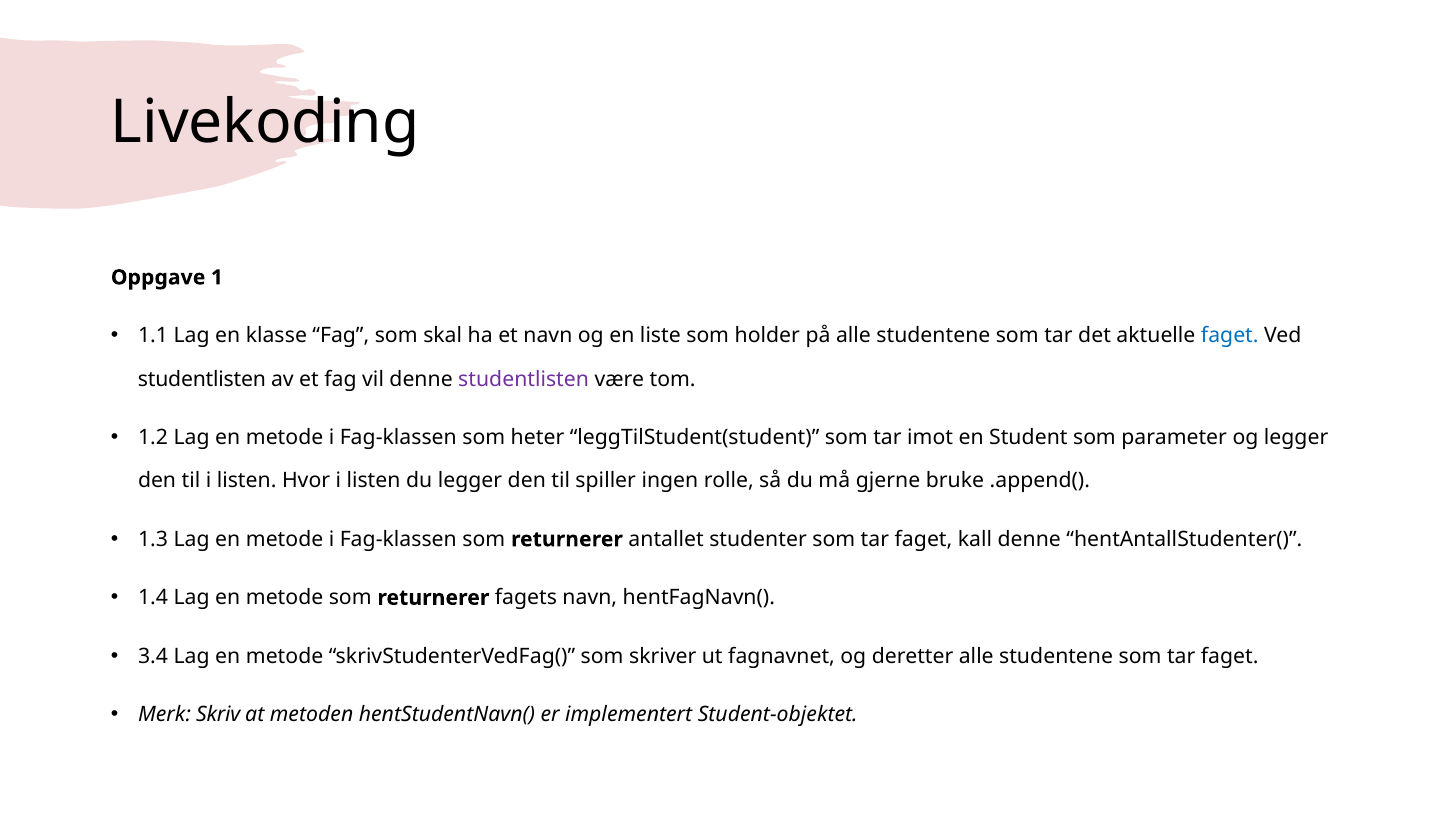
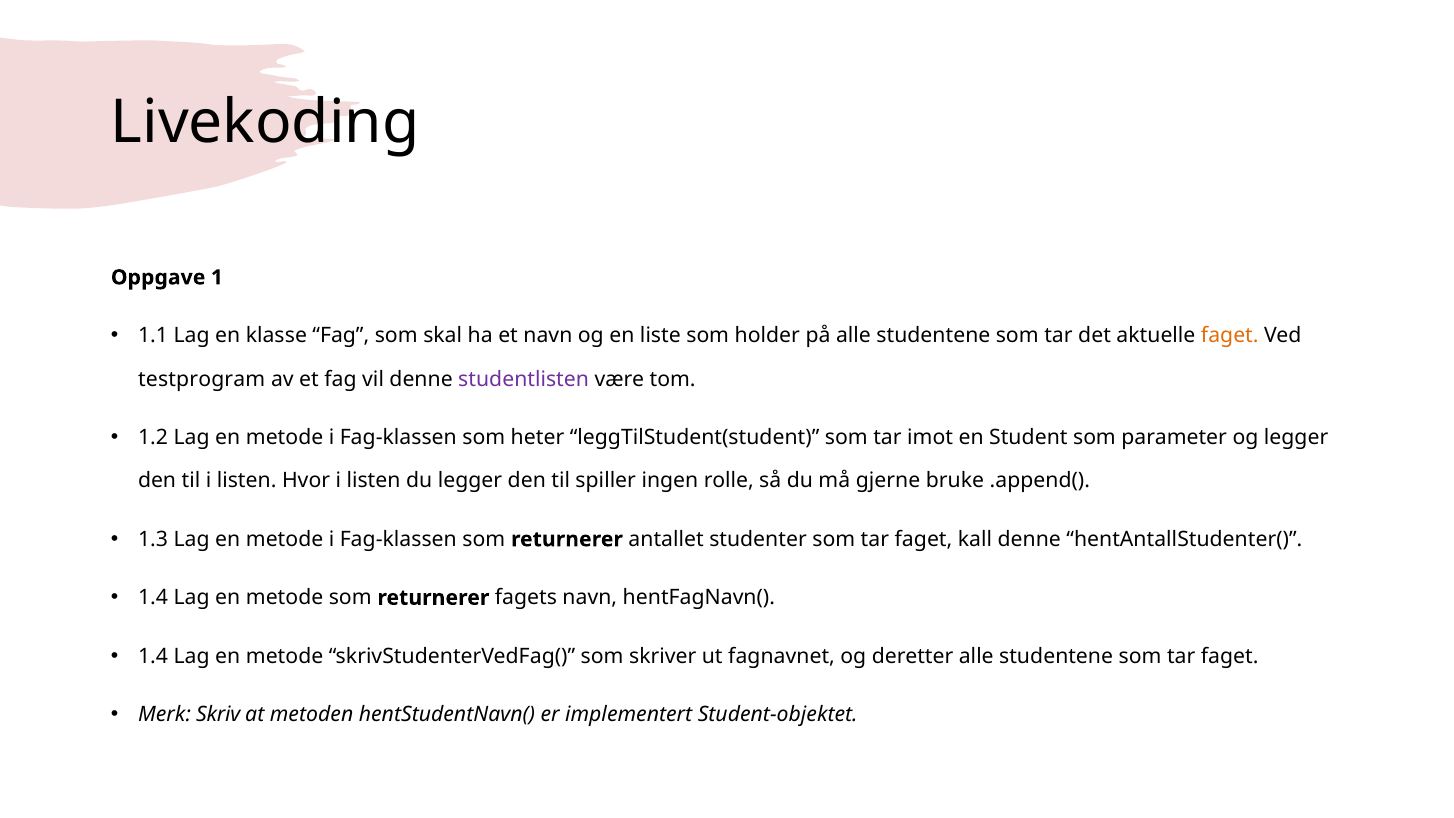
faget at (1230, 336) colour: blue -> orange
studentlisten at (202, 379): studentlisten -> testprogram
3.4 at (153, 656): 3.4 -> 1.4
